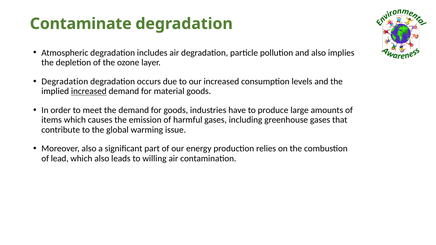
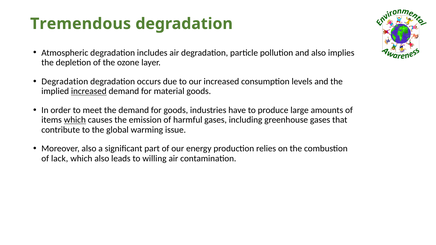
Contaminate: Contaminate -> Tremendous
which at (75, 120) underline: none -> present
lead: lead -> lack
